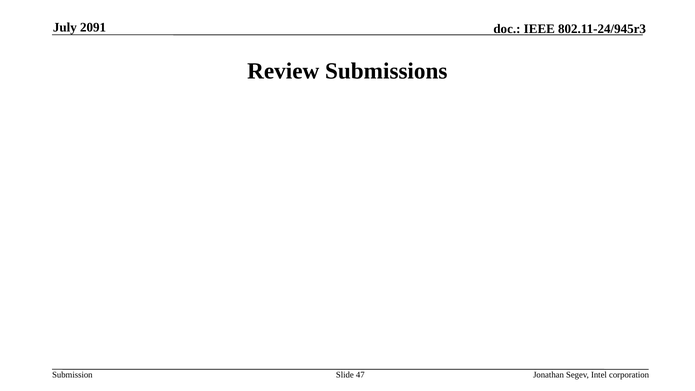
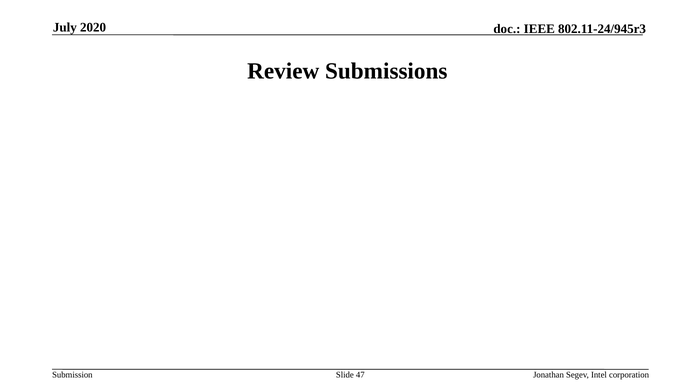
2091: 2091 -> 2020
